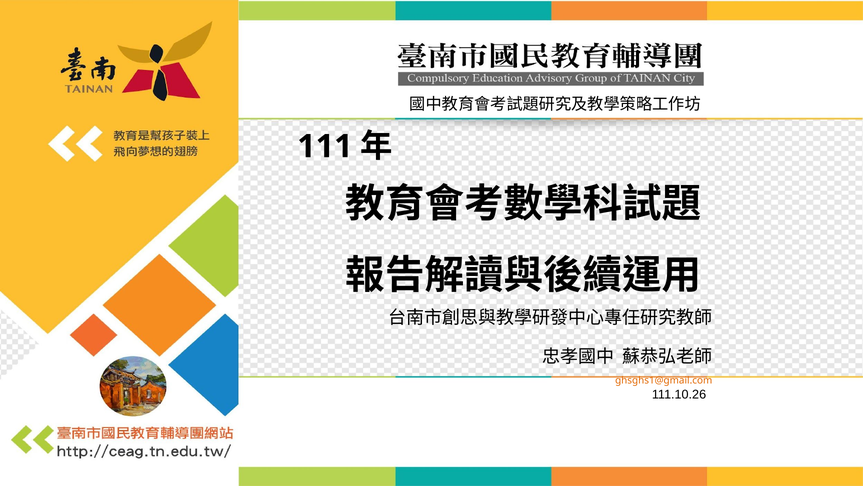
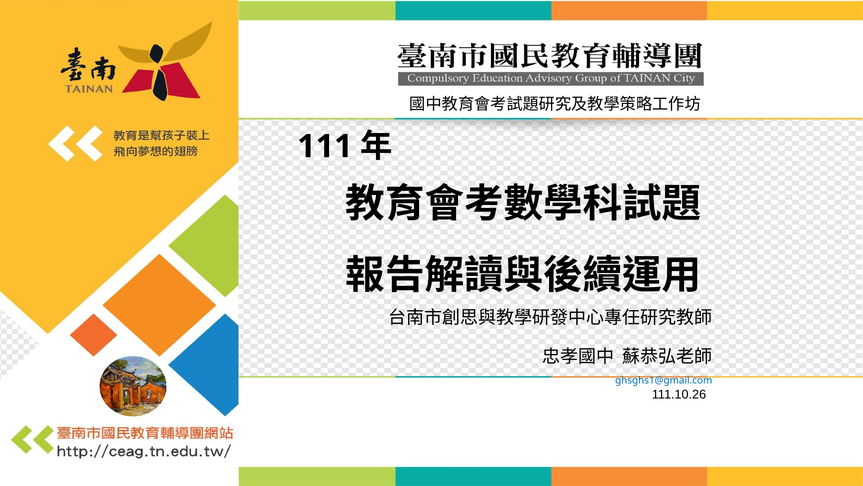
ghsghs1@gmail.com colour: orange -> blue
